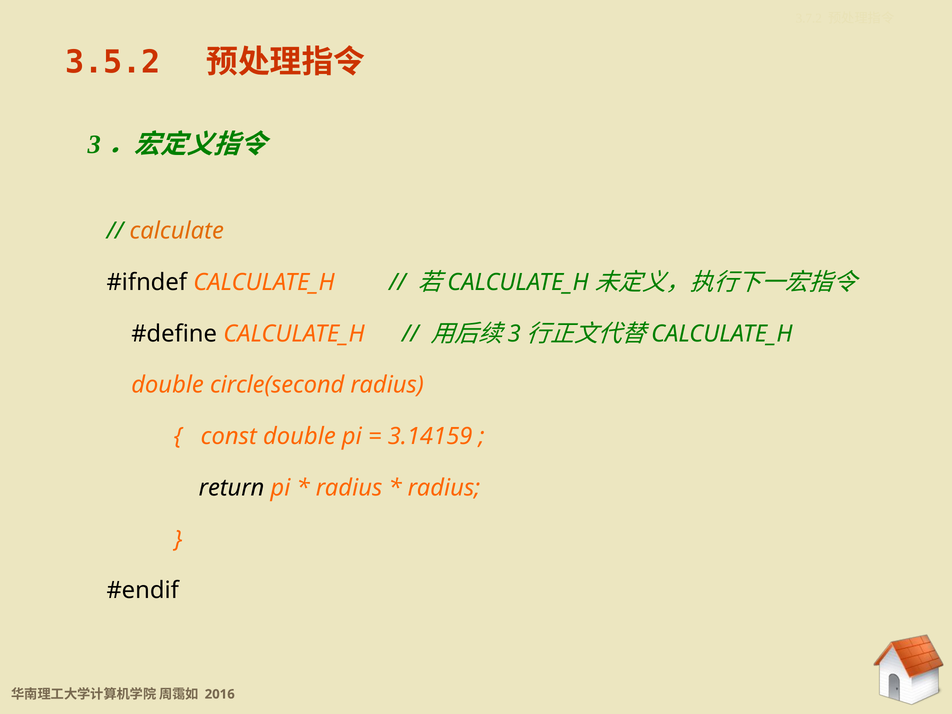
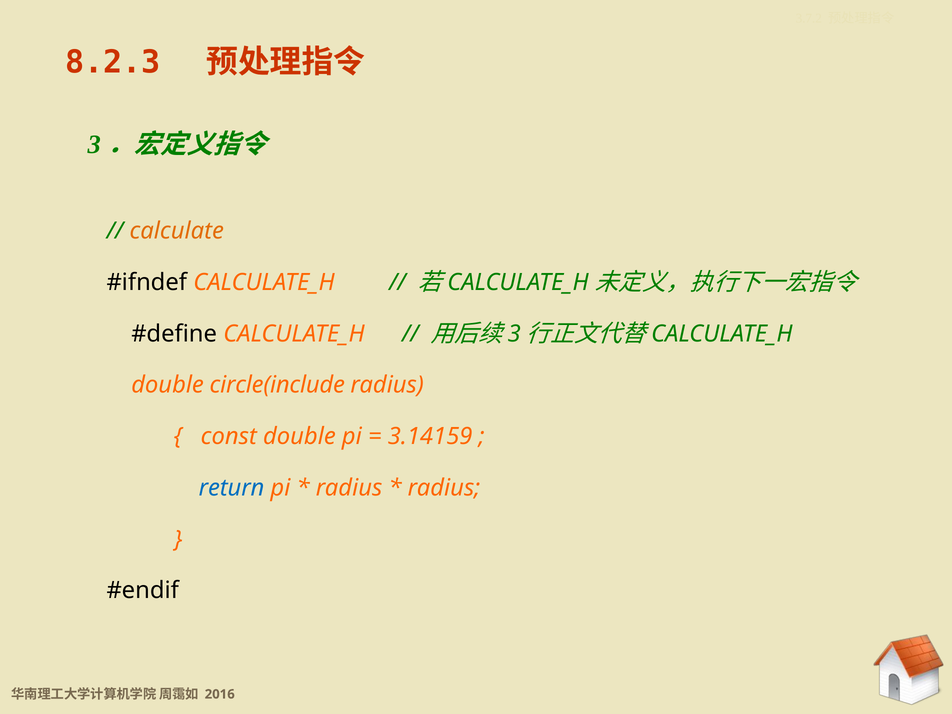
3.5.2: 3.5.2 -> 8.2.3
circle(second: circle(second -> circle(include
return colour: black -> blue
